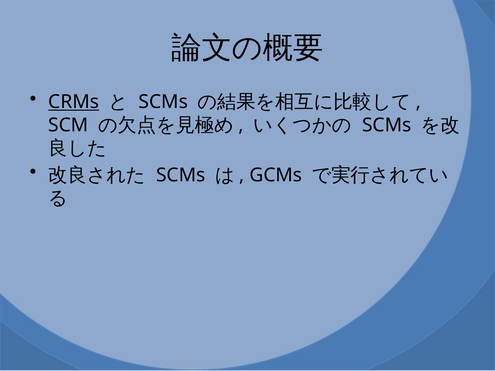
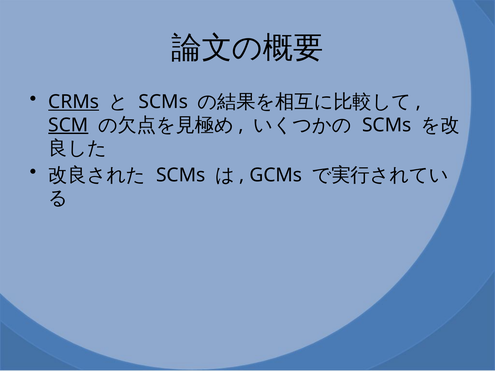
SCM underline: none -> present
